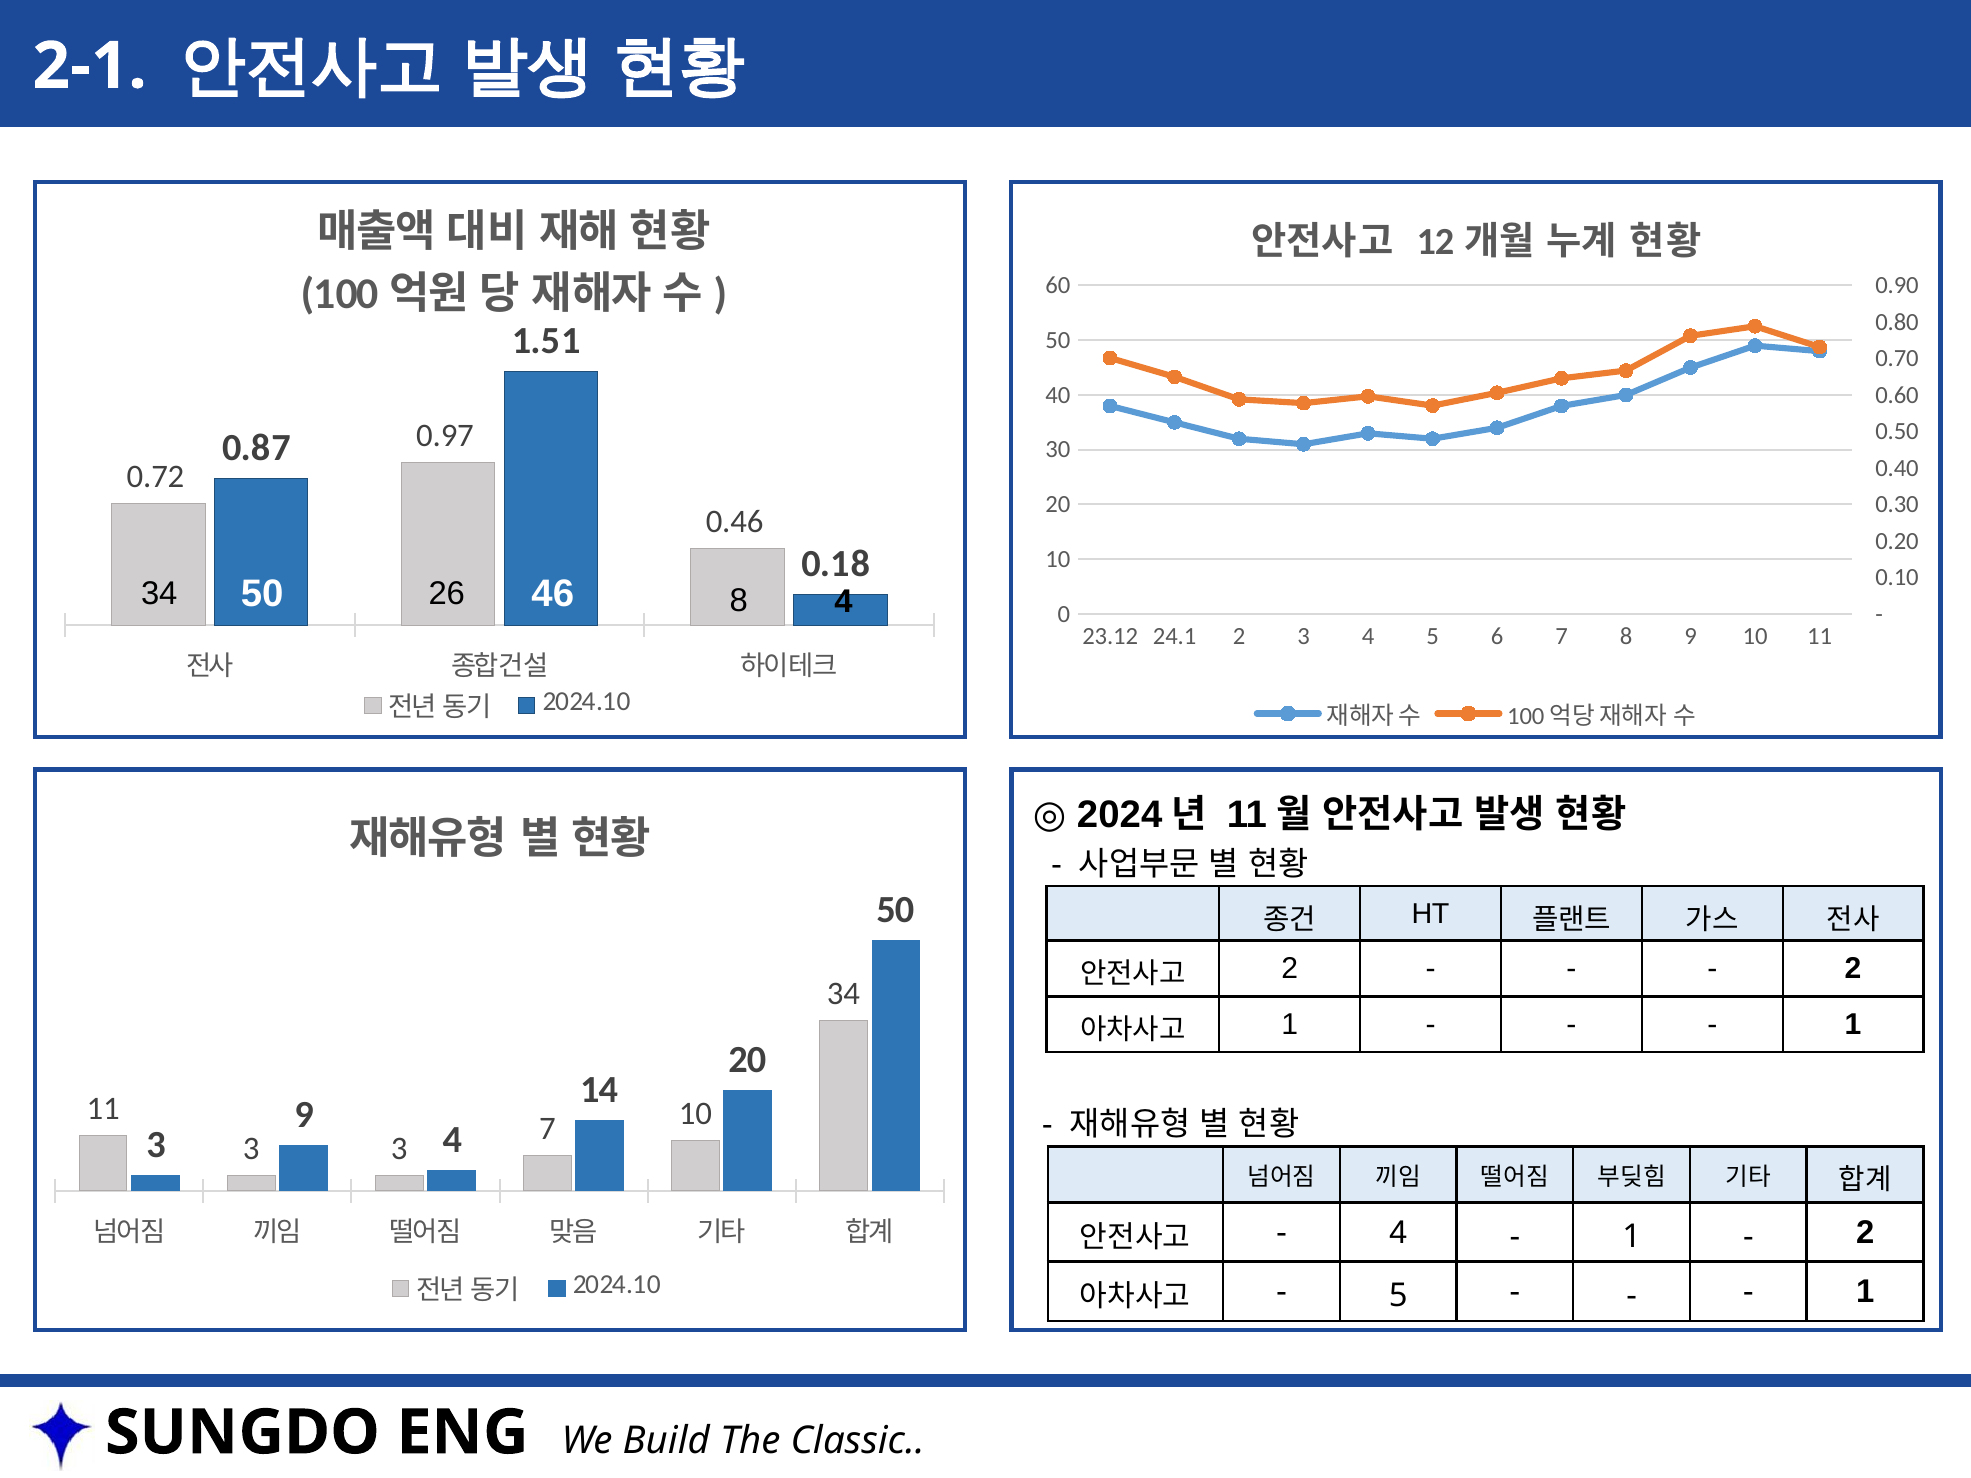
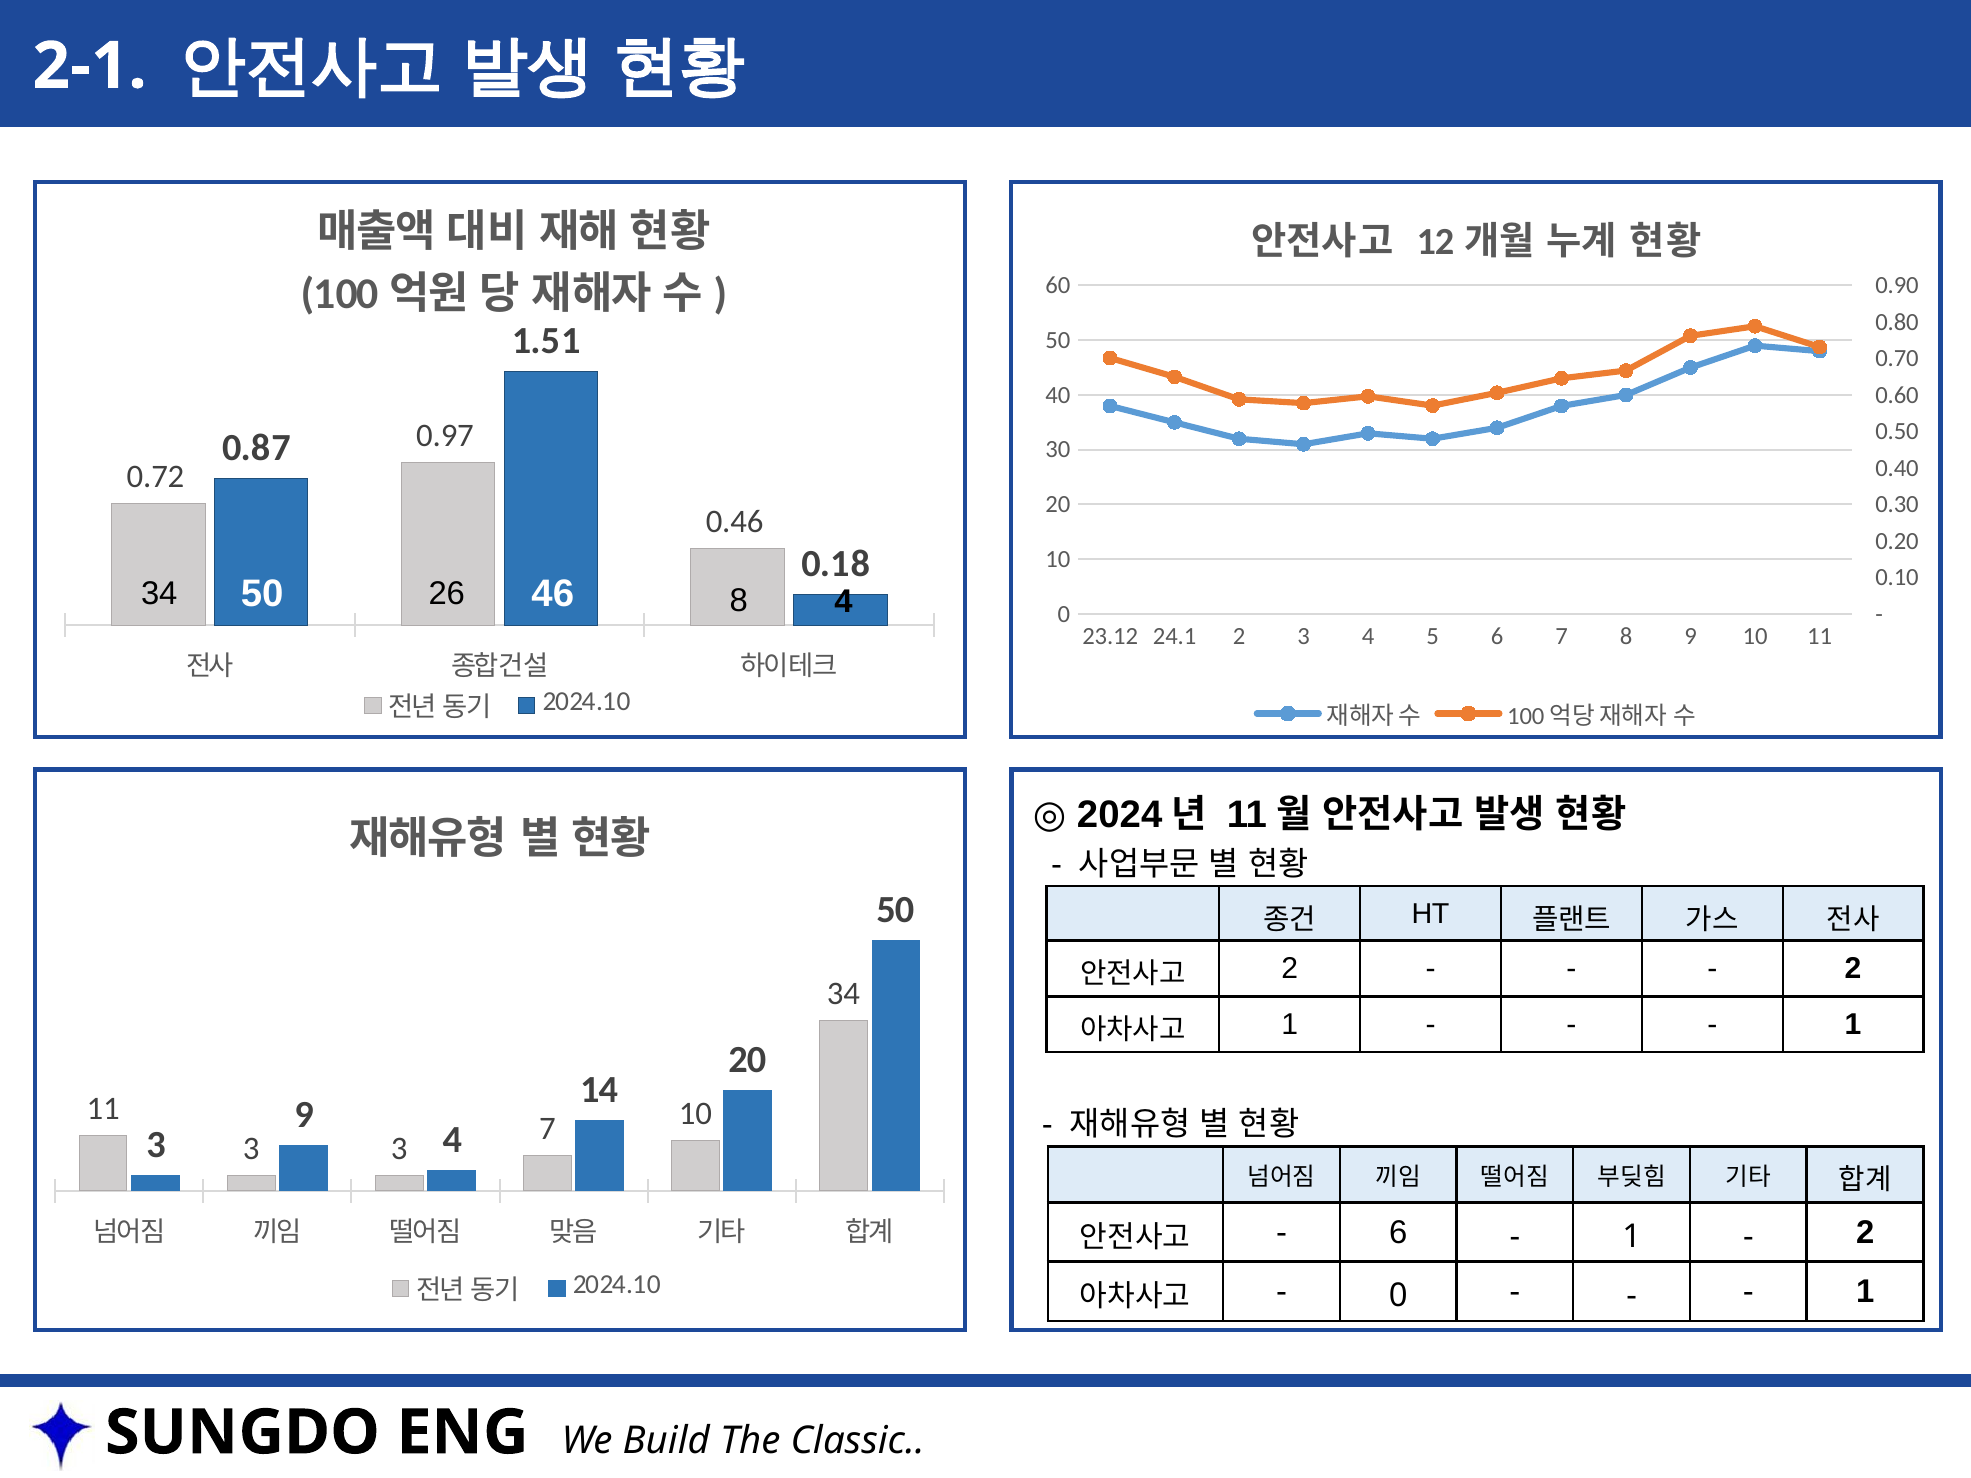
4 at (1398, 1233): 4 -> 6
5 at (1398, 1296): 5 -> 0
